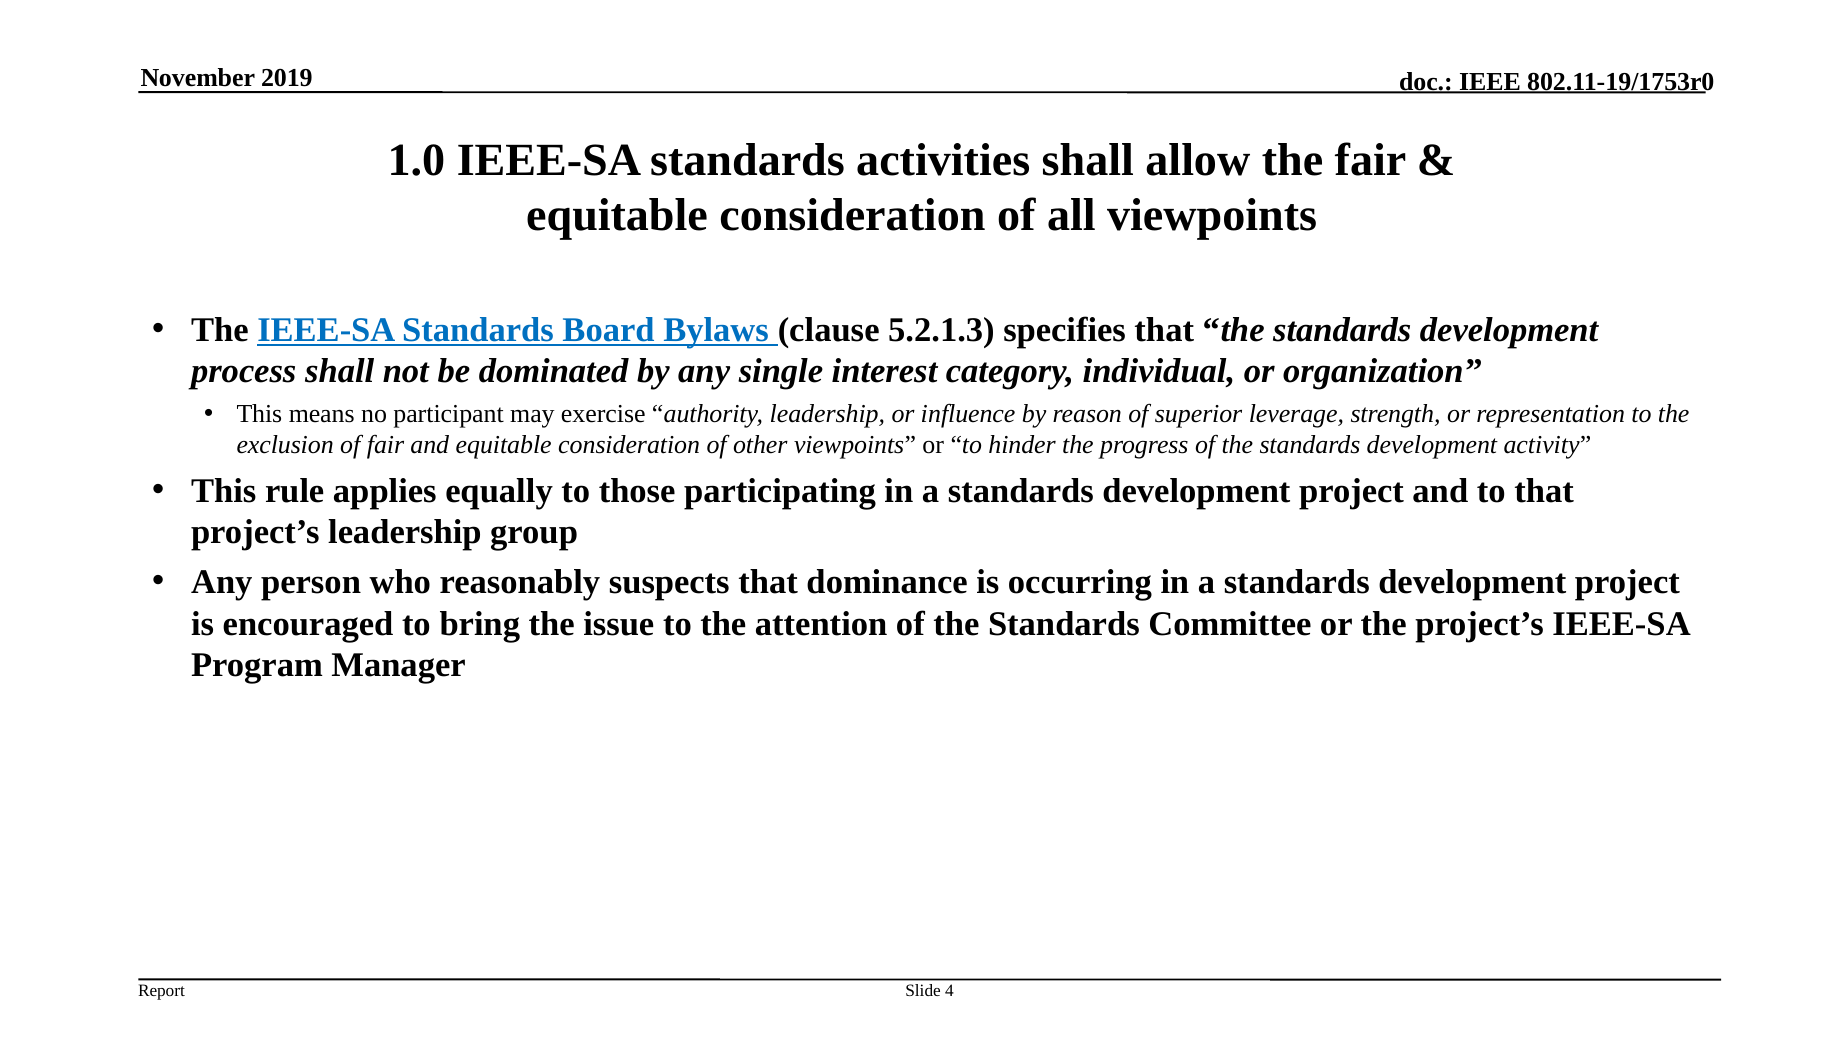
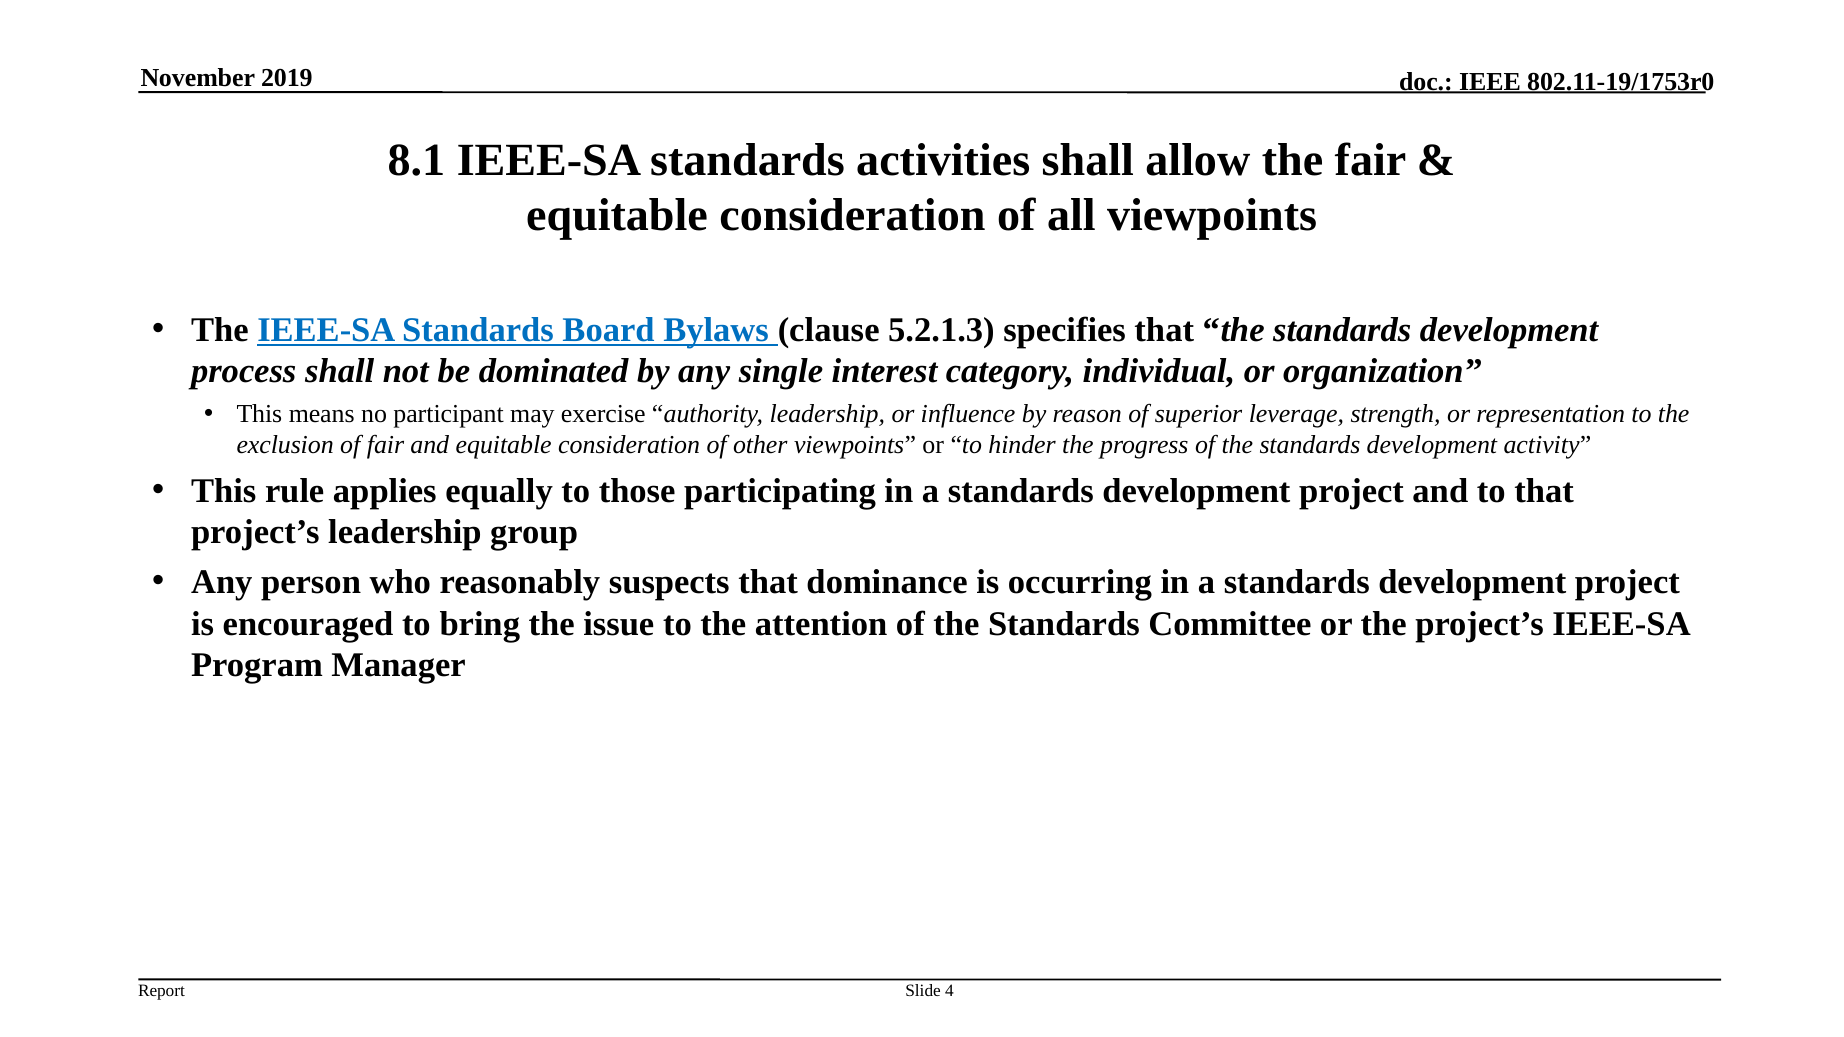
1.0: 1.0 -> 8.1
